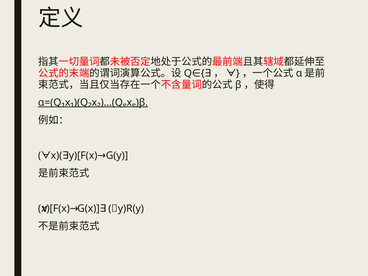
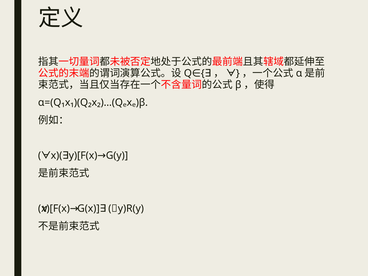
α=(Q₁x₁)(Q₂x₂)…(Qₑxₑ)β underline: present -> none
